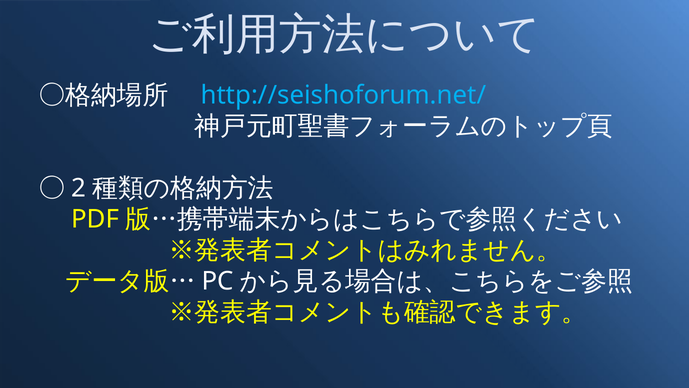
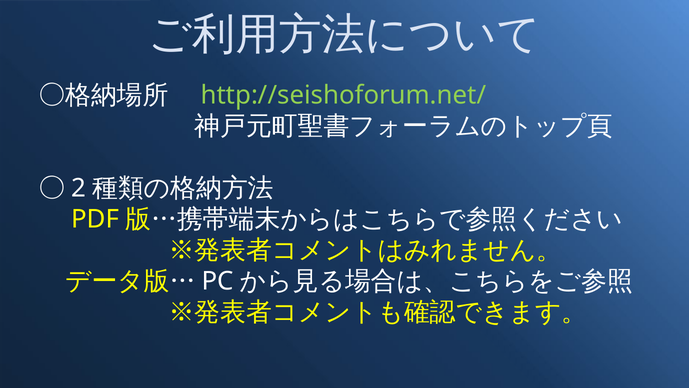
http://seishoforum.net/ colour: light blue -> light green
